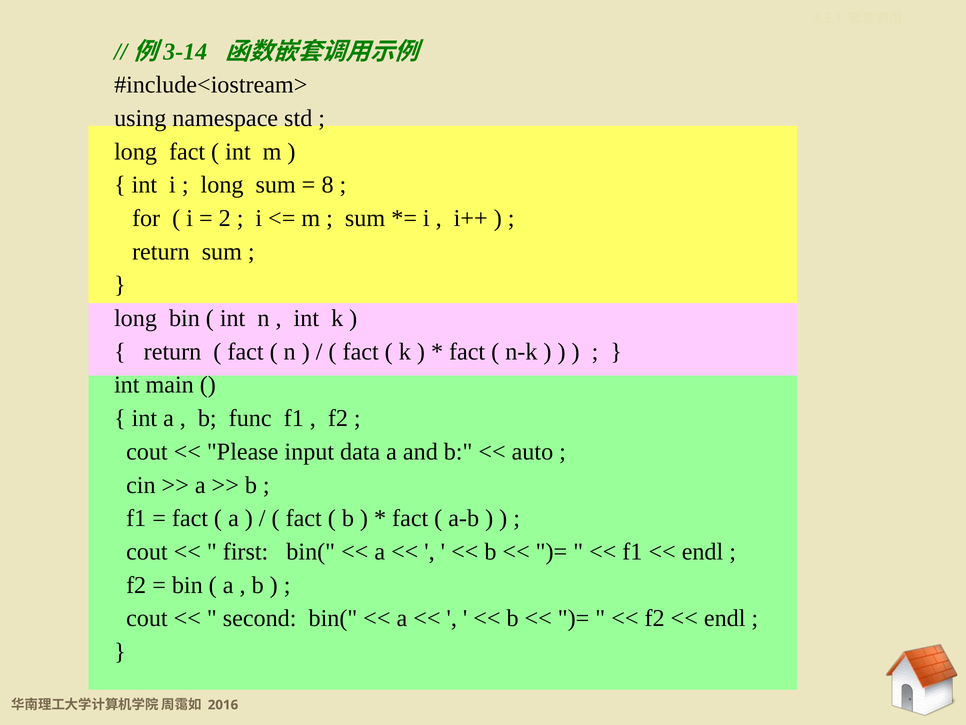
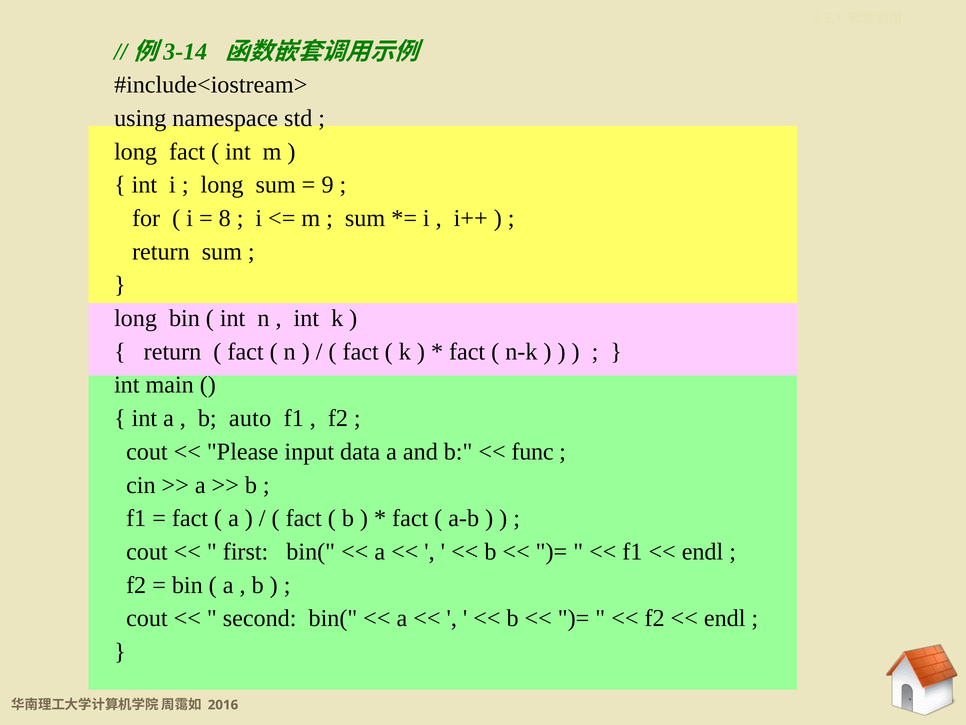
8: 8 -> 9
2: 2 -> 8
func: func -> auto
auto: auto -> func
